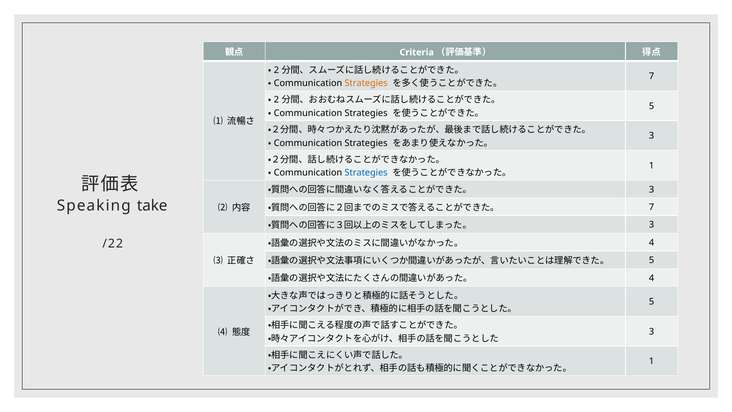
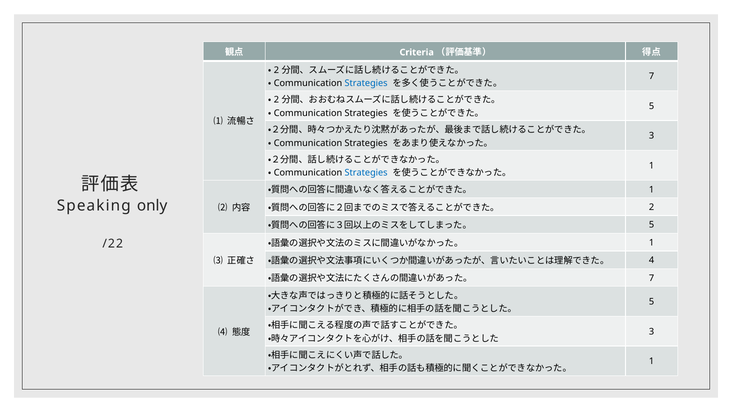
Strategies at (366, 83) colour: orange -> blue
3 at (652, 189): 3 -> 1
take: take -> only
7 at (652, 207): 7 -> 2
3 at (652, 225): 3 -> 5
4 at (652, 242): 4 -> 1
5 at (652, 260): 5 -> 4
4 at (652, 278): 4 -> 7
